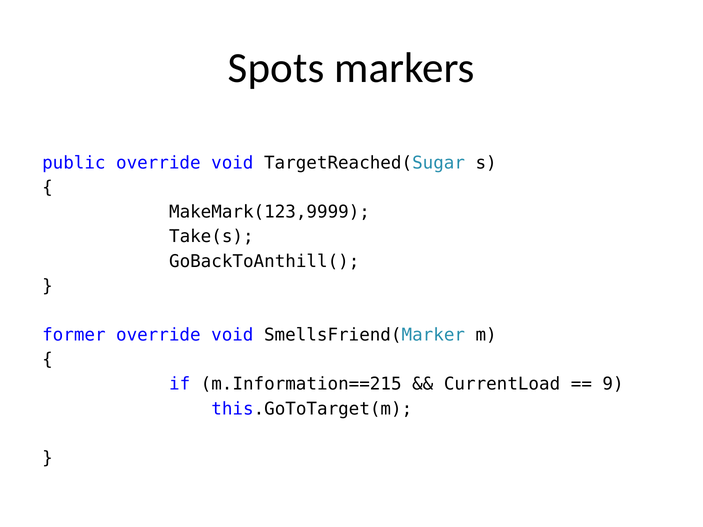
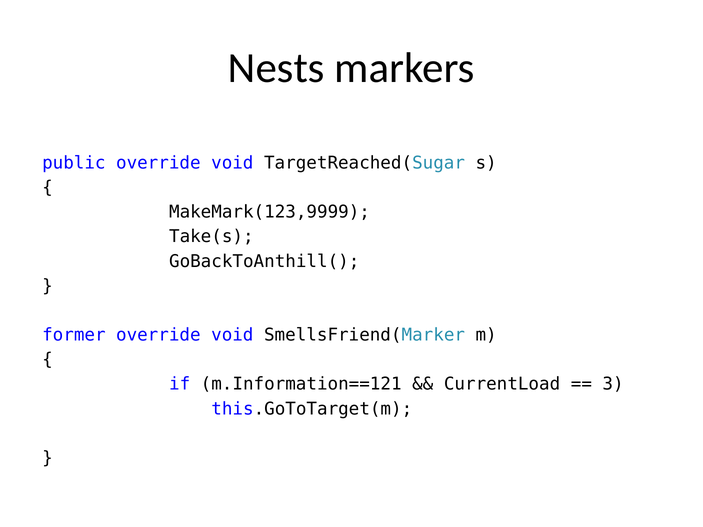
Spots: Spots -> Nests
m.Information==215: m.Information==215 -> m.Information==121
9: 9 -> 3
